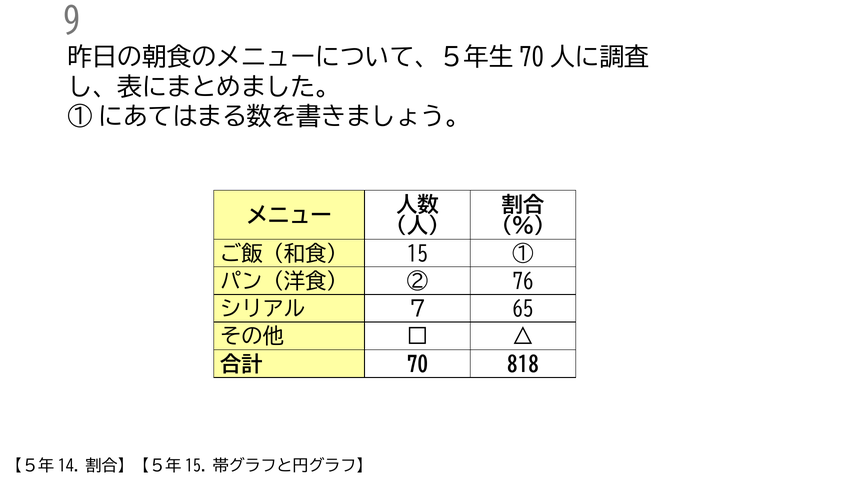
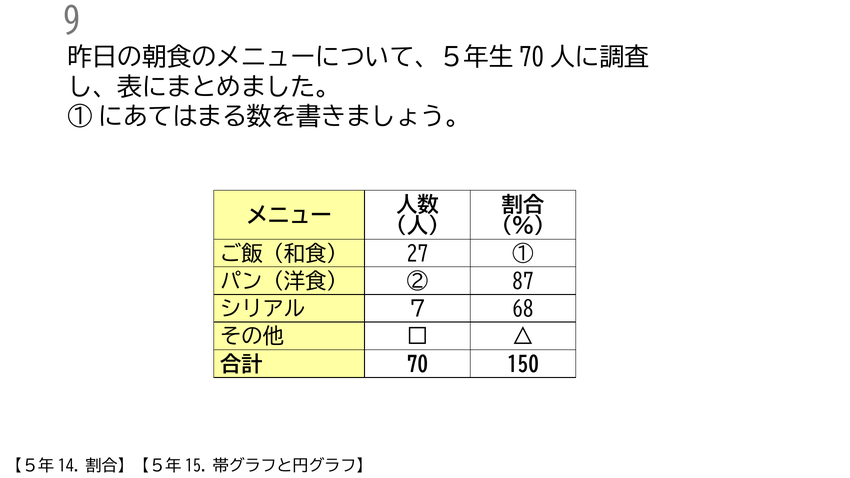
15: 15 -> 27
76: 76 -> 87
65: 65 -> 68
818: 818 -> 150
